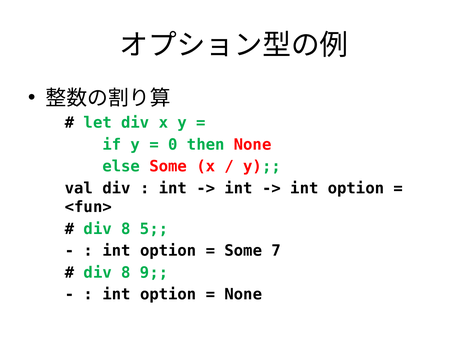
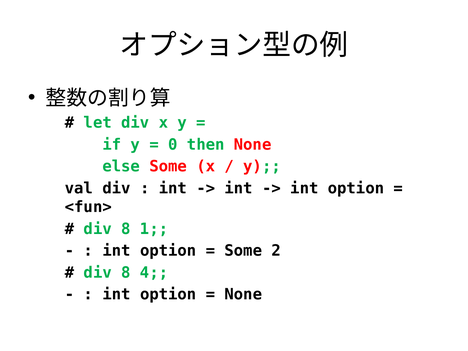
5: 5 -> 1
7: 7 -> 2
9: 9 -> 4
